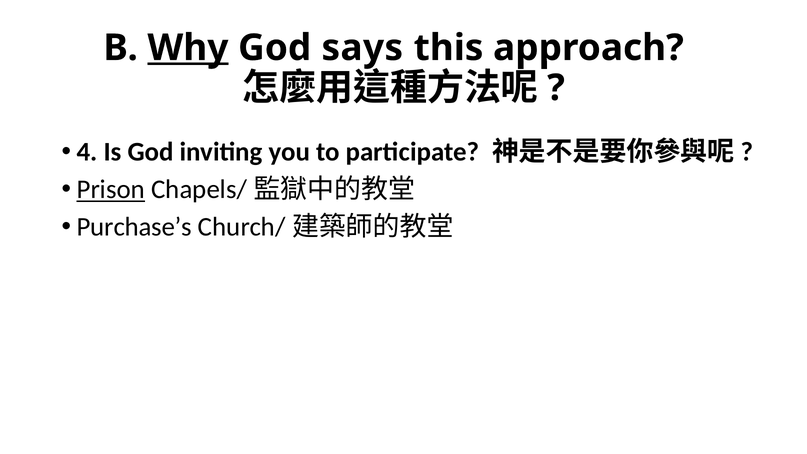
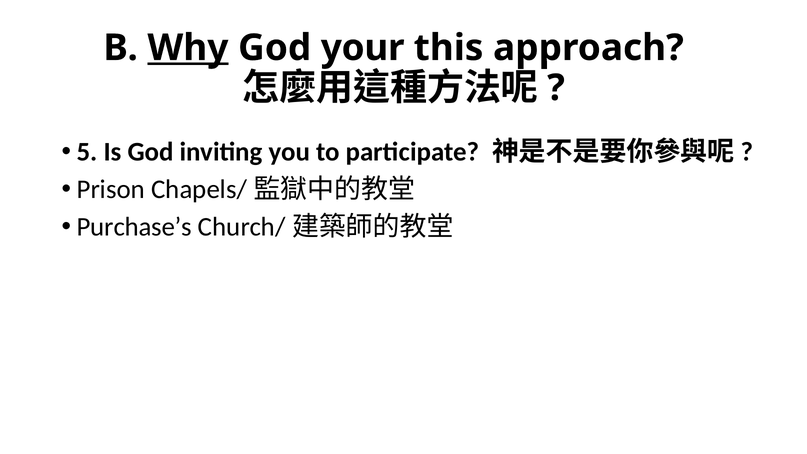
says: says -> your
4: 4 -> 5
Prison underline: present -> none
